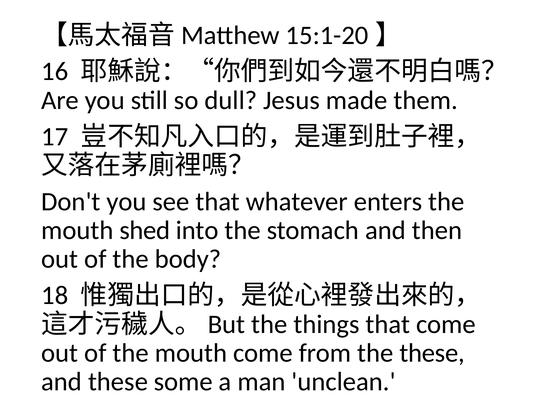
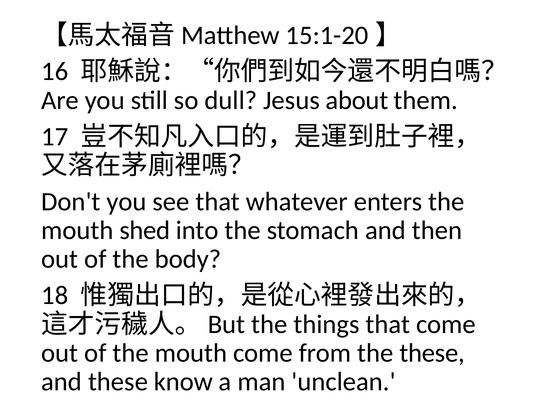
made: made -> about
some: some -> know
